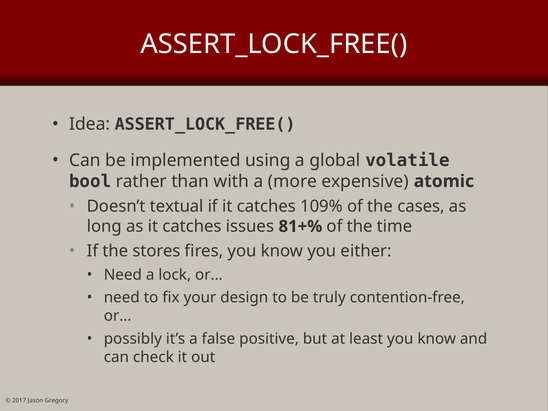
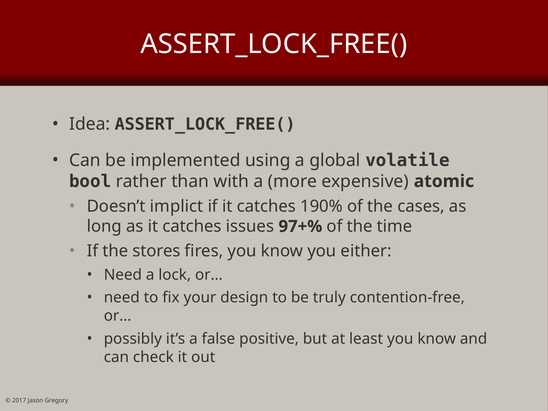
textual: textual -> implict
109%: 109% -> 190%
81+%: 81+% -> 97+%
